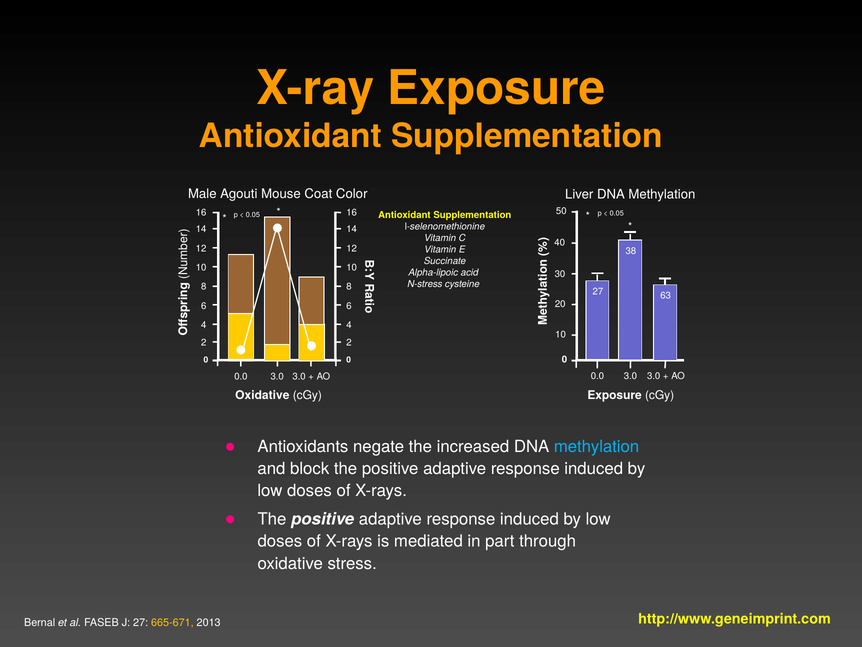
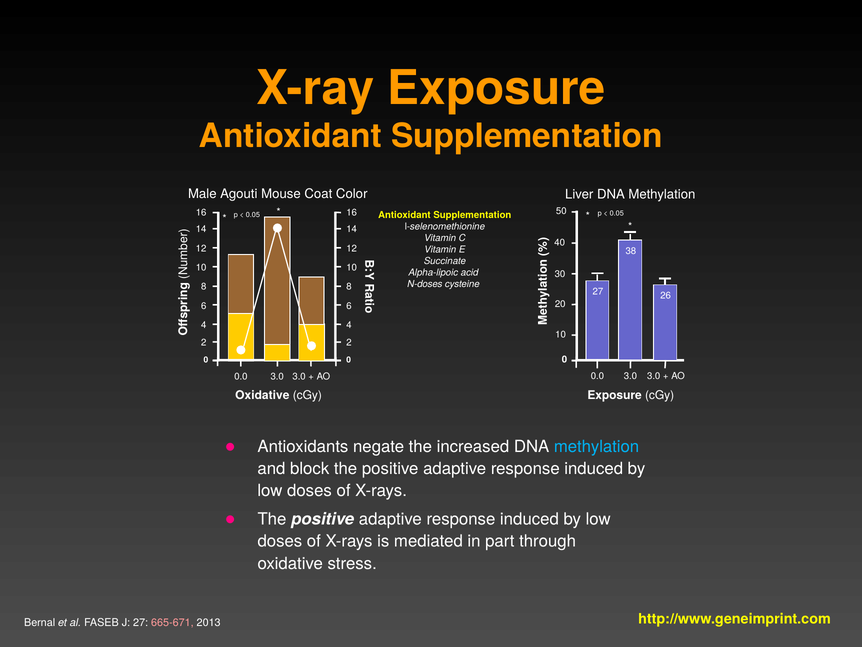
N-stress: N-stress -> N-doses
63: 63 -> 26
665-671 colour: yellow -> pink
